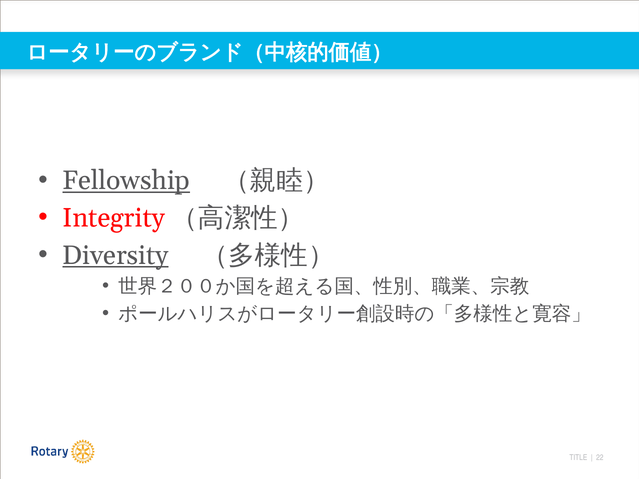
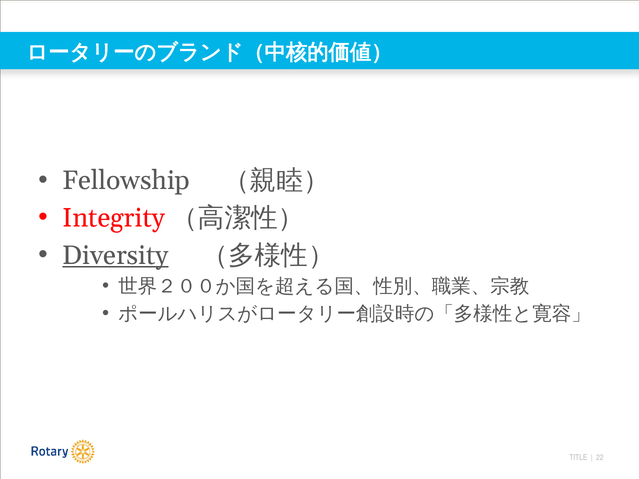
Fellowship underline: present -> none
